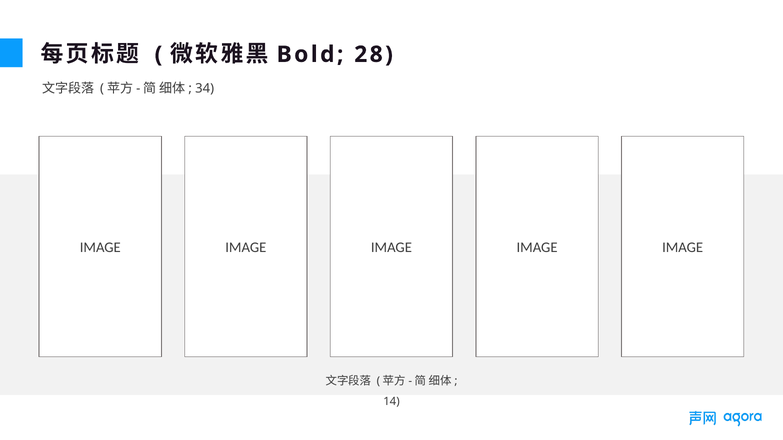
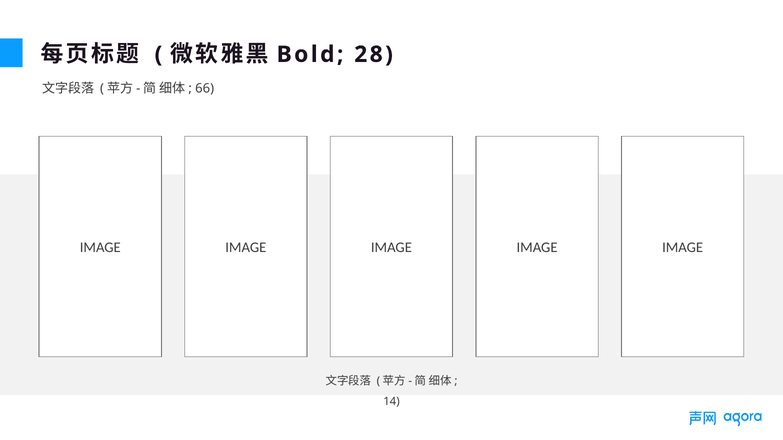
34: 34 -> 66
